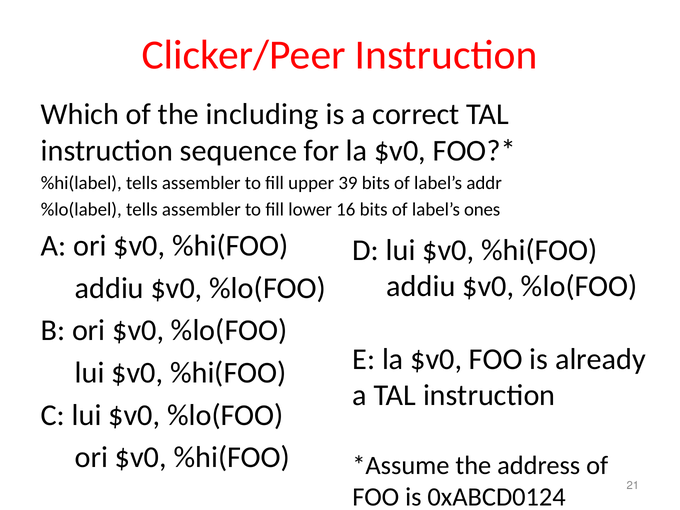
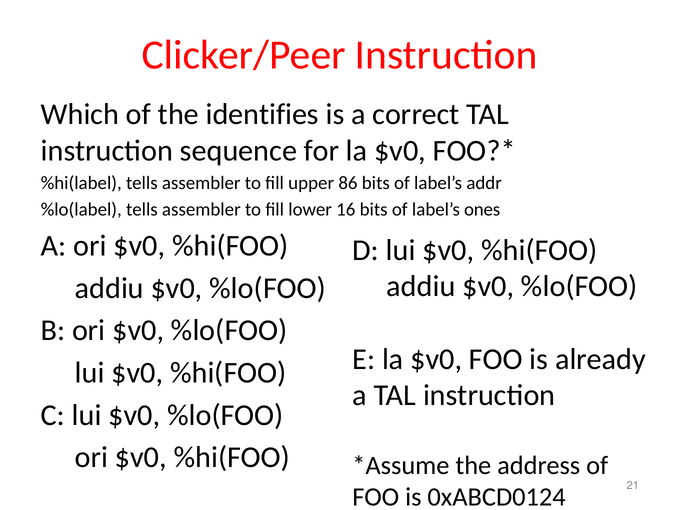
including: including -> identifies
39: 39 -> 86
